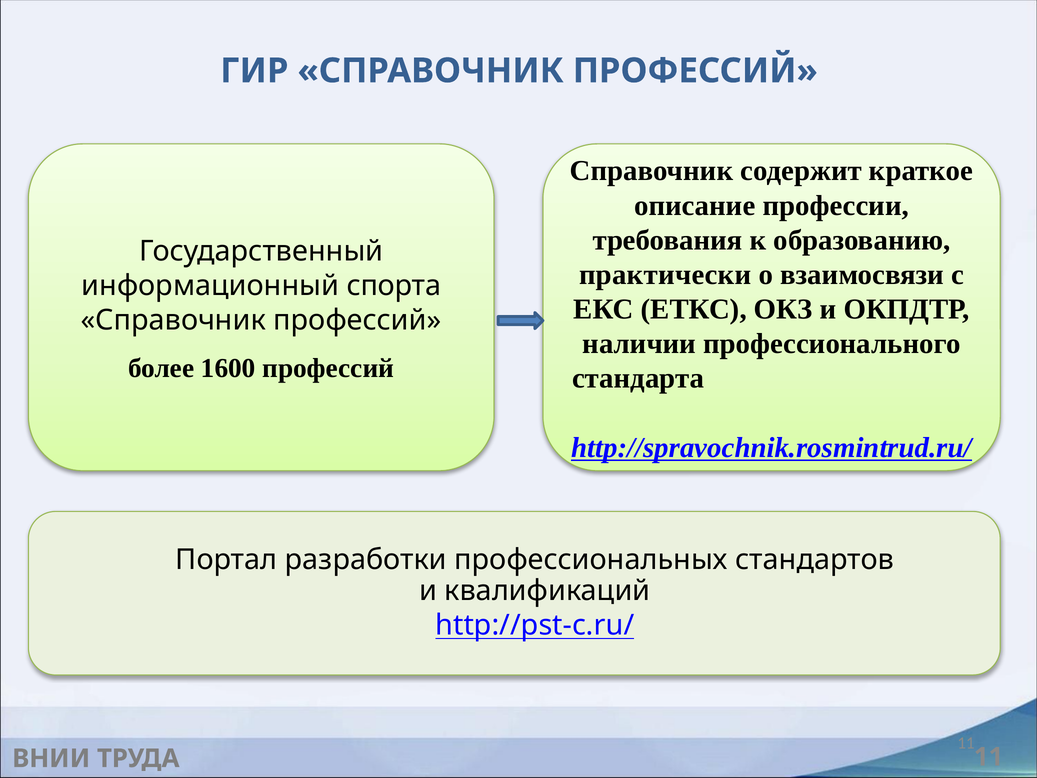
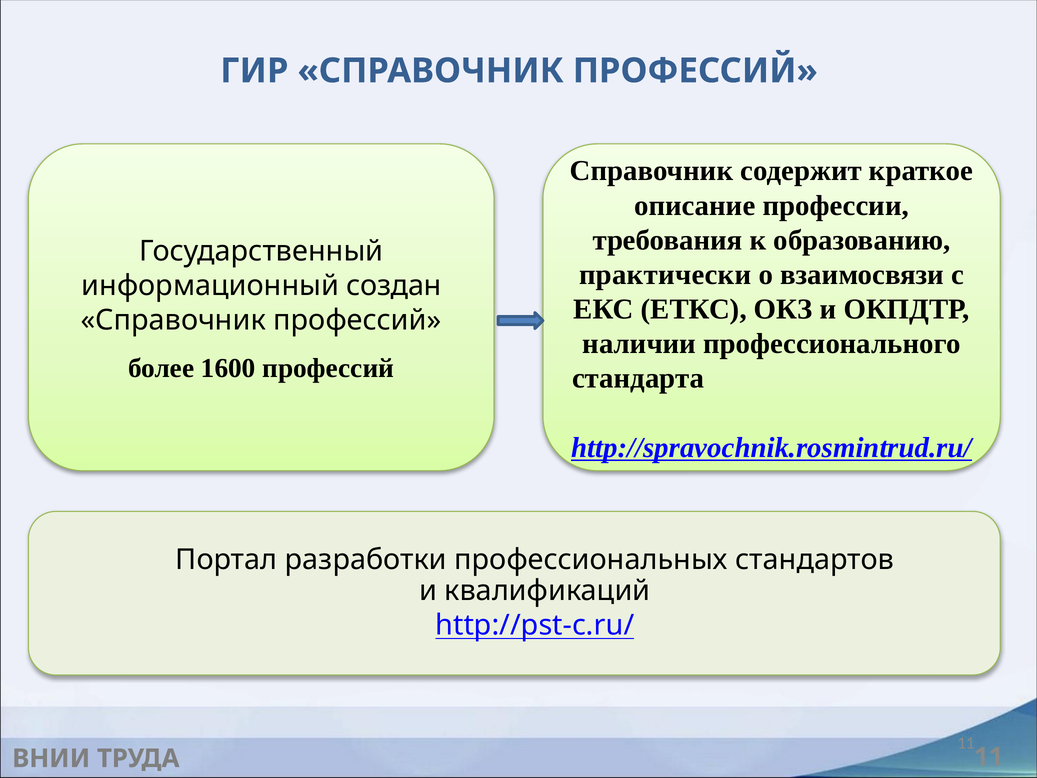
спорта: спорта -> создан
